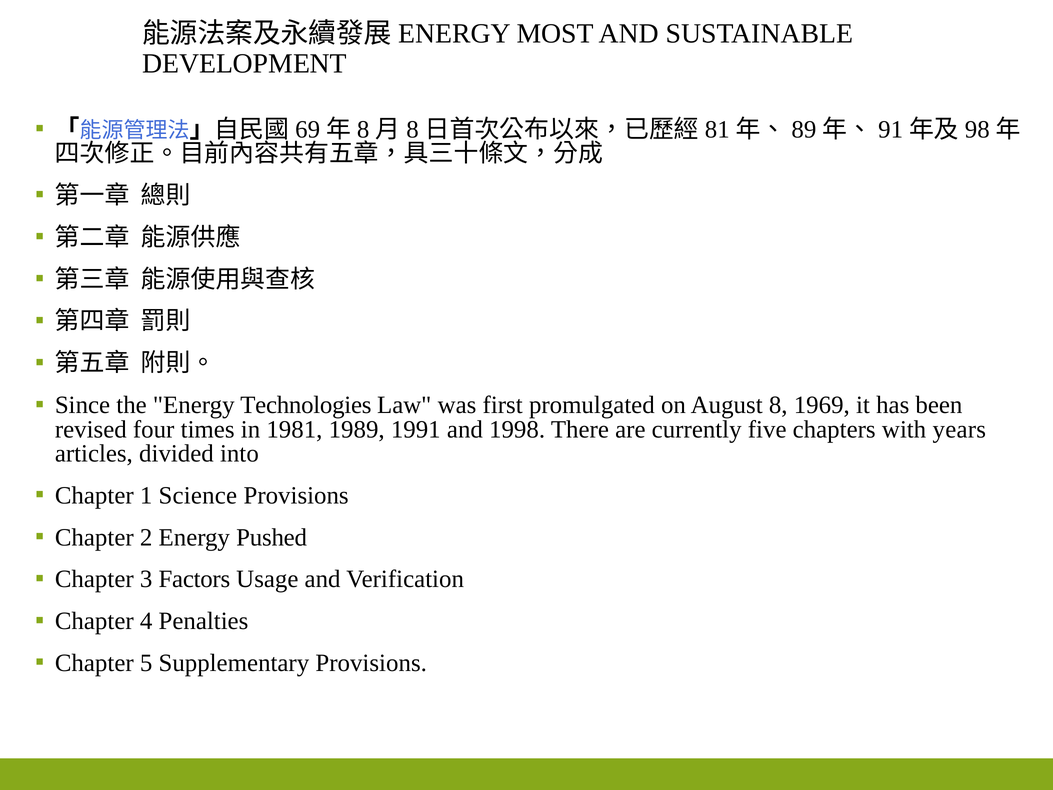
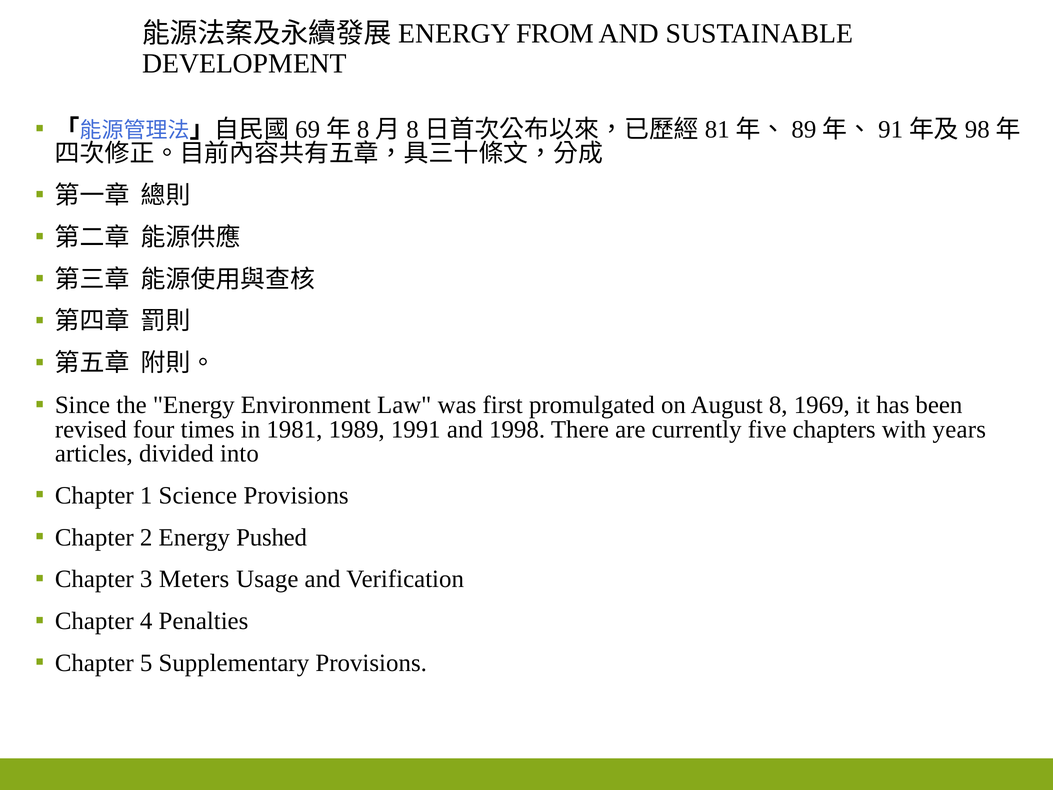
MOST: MOST -> FROM
Technologies: Technologies -> Environment
Factors: Factors -> Meters
